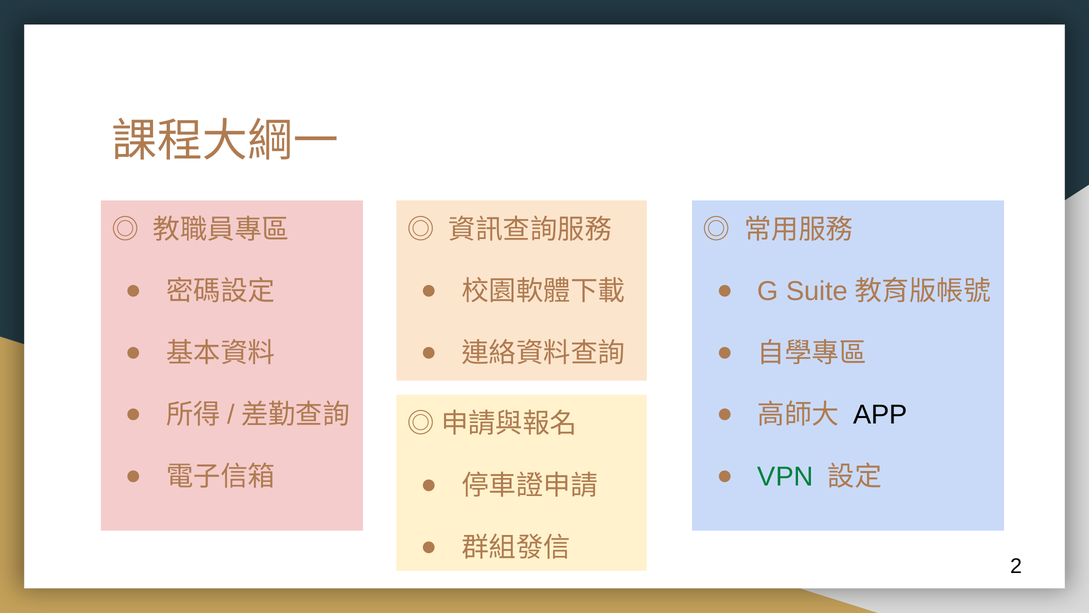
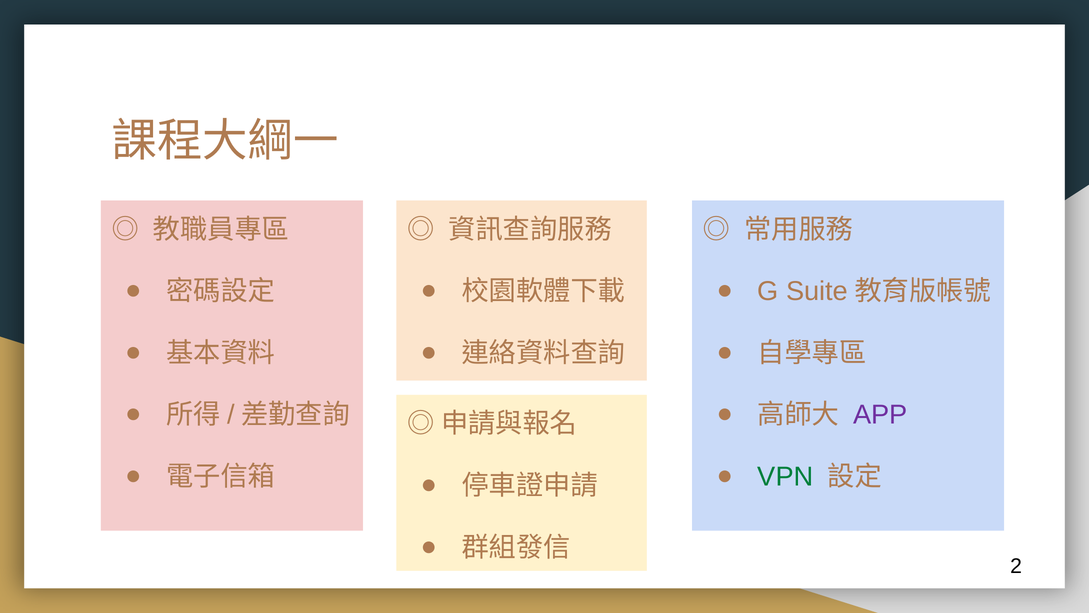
APP colour: black -> purple
